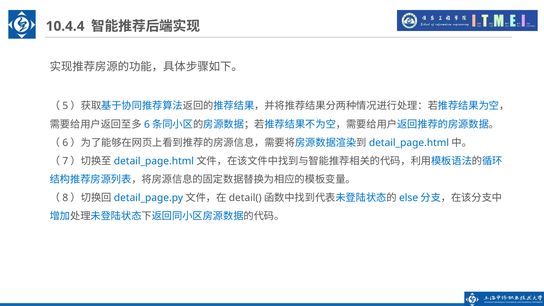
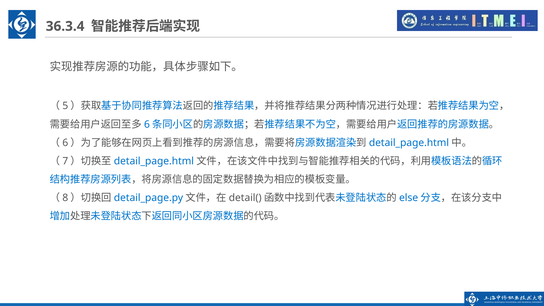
10.4.4: 10.4.4 -> 36.3.4
